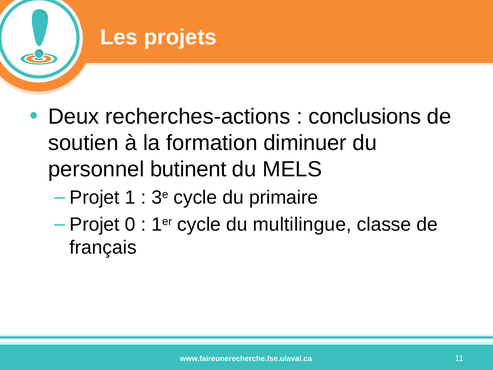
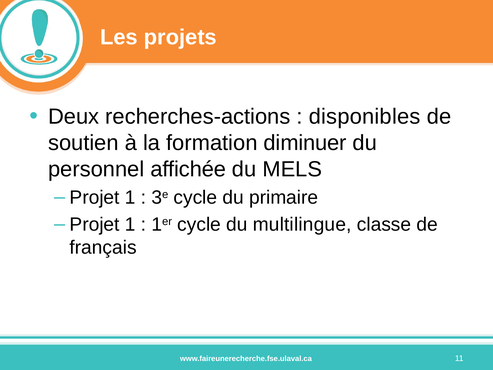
conclusions: conclusions -> disponibles
butinent: butinent -> affichée
0 at (130, 224): 0 -> 1
